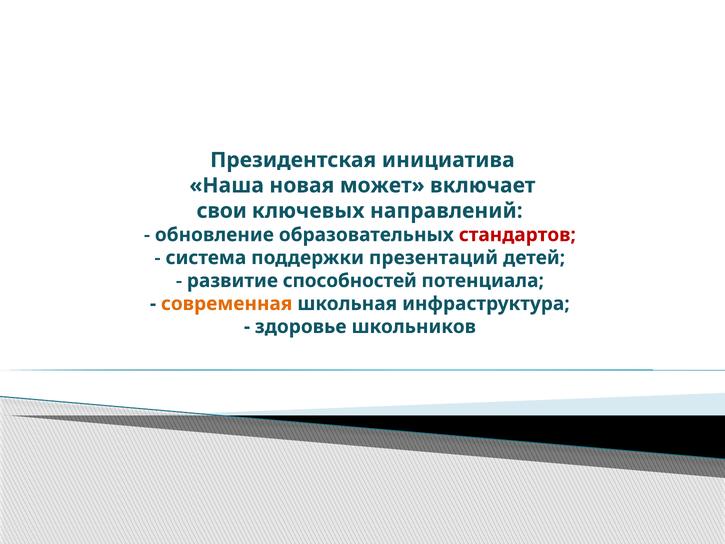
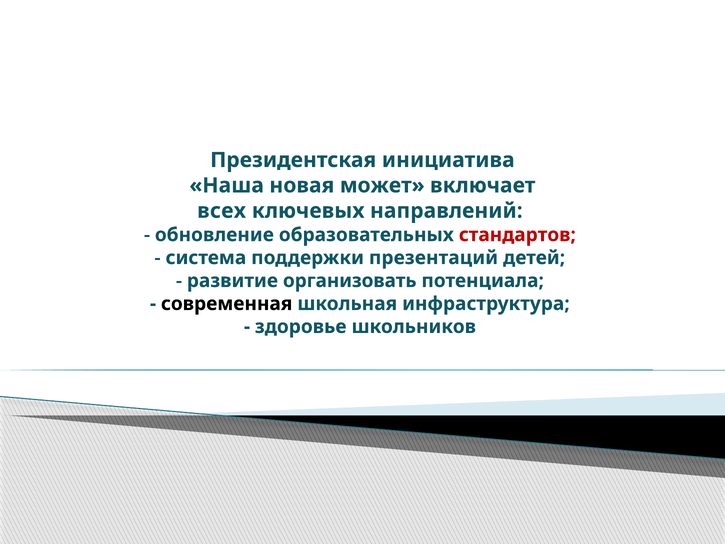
свои: свои -> всех
способностей: способностей -> организовать
современная colour: orange -> black
